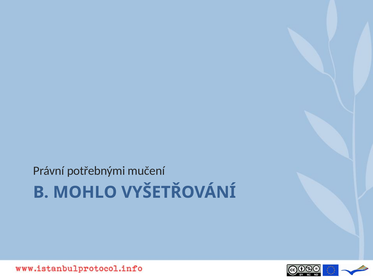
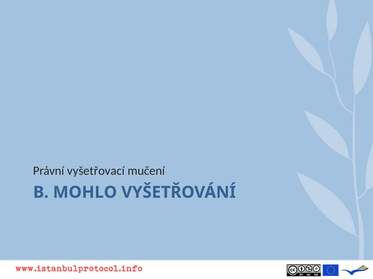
potřebnými: potřebnými -> vyšetřovací
